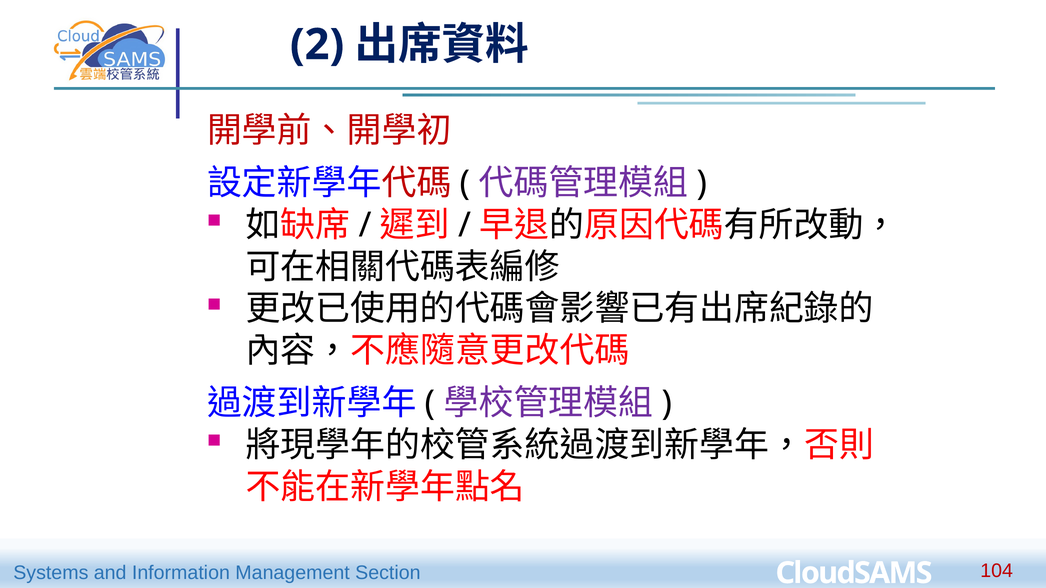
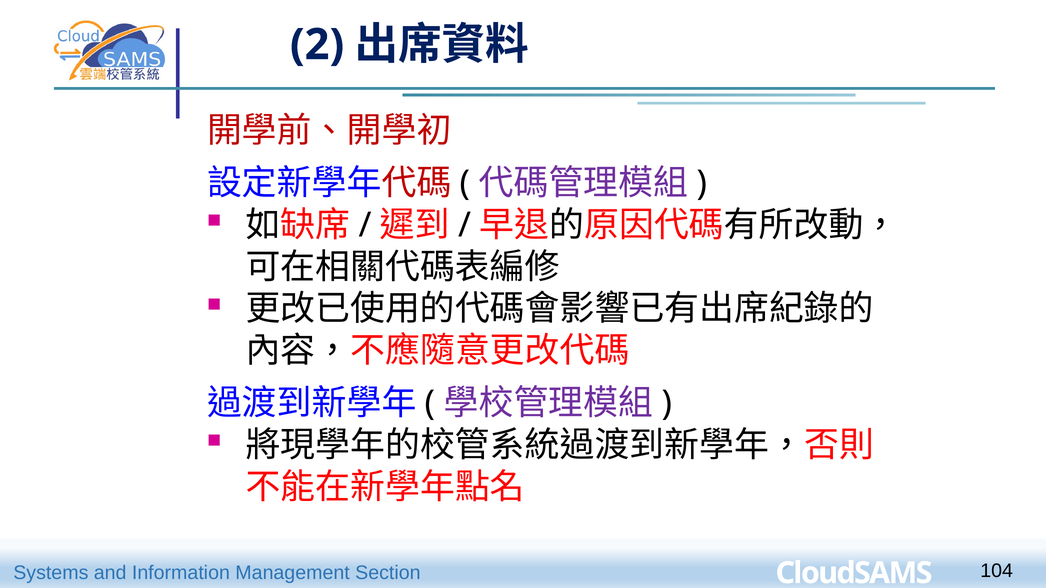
104 colour: red -> black
